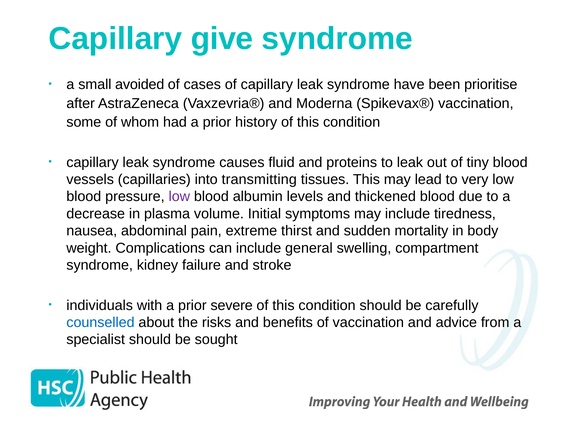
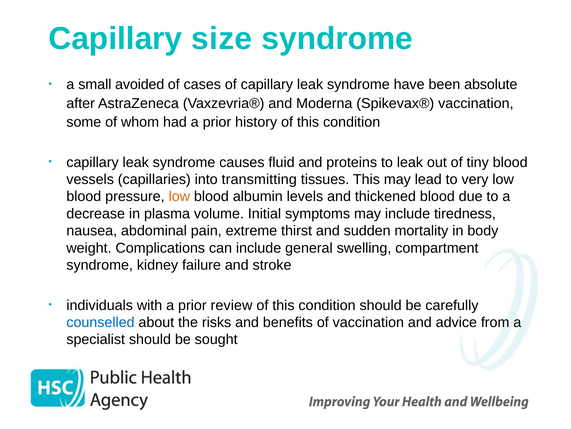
give: give -> size
prioritise: prioritise -> absolute
low at (179, 196) colour: purple -> orange
severe: severe -> review
